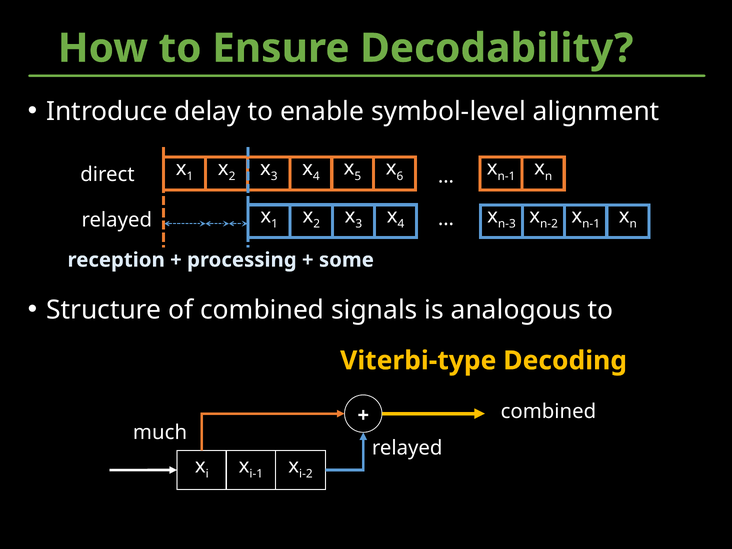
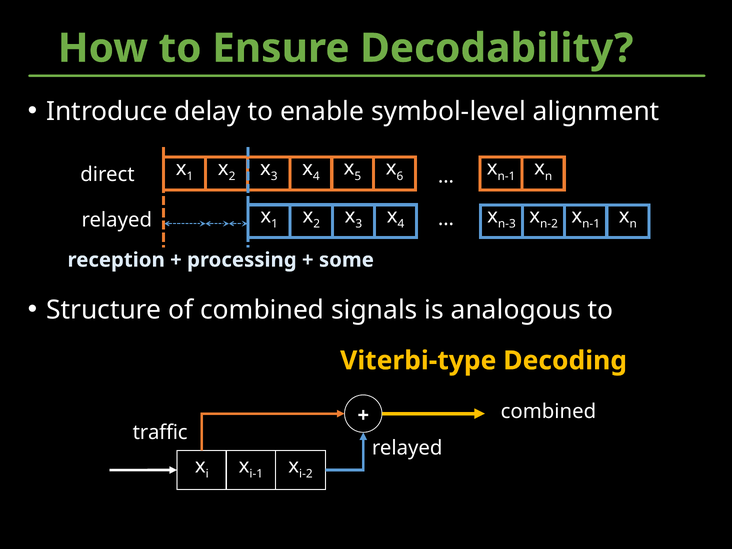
much: much -> traffic
